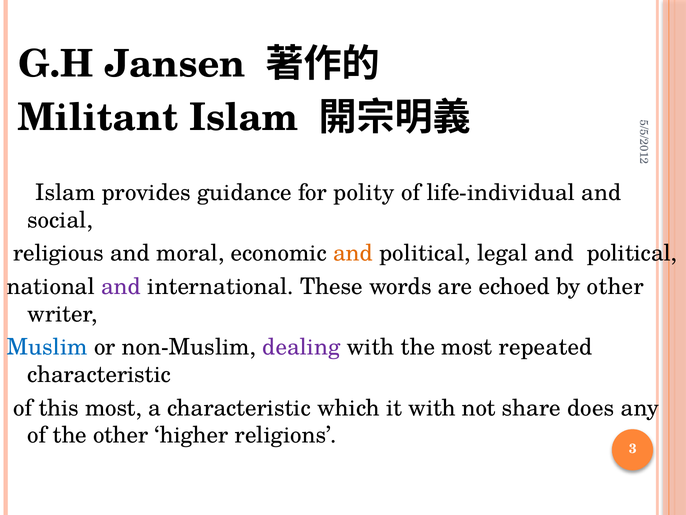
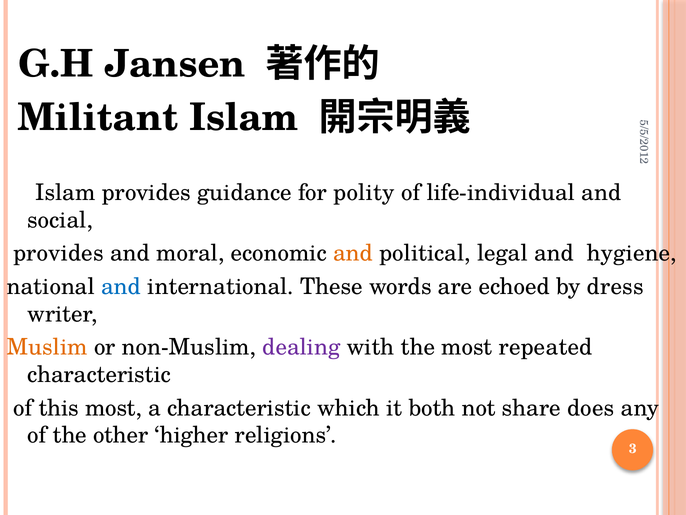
religious at (59, 253): religious -> provides
legal and political: political -> hygiene
and at (121, 286) colour: purple -> blue
by other: other -> dress
Muslim colour: blue -> orange
it with: with -> both
